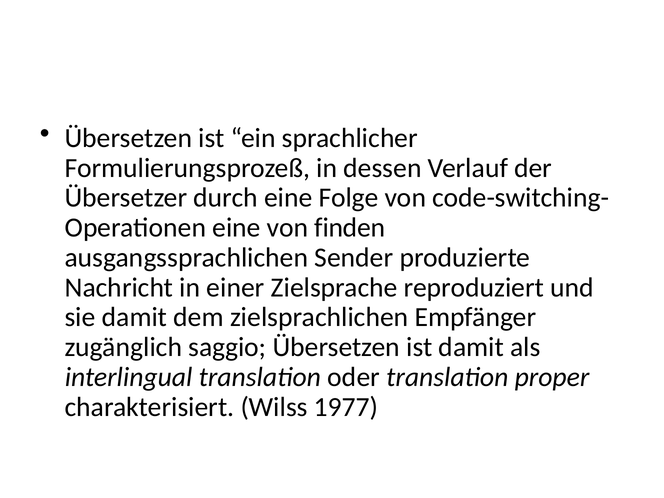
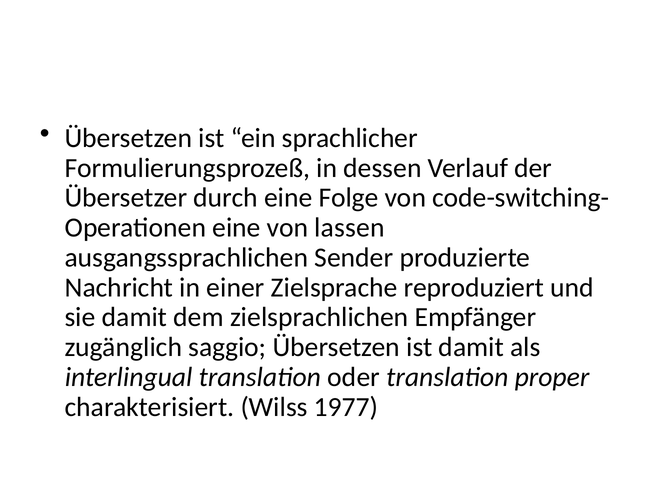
finden: finden -> lassen
